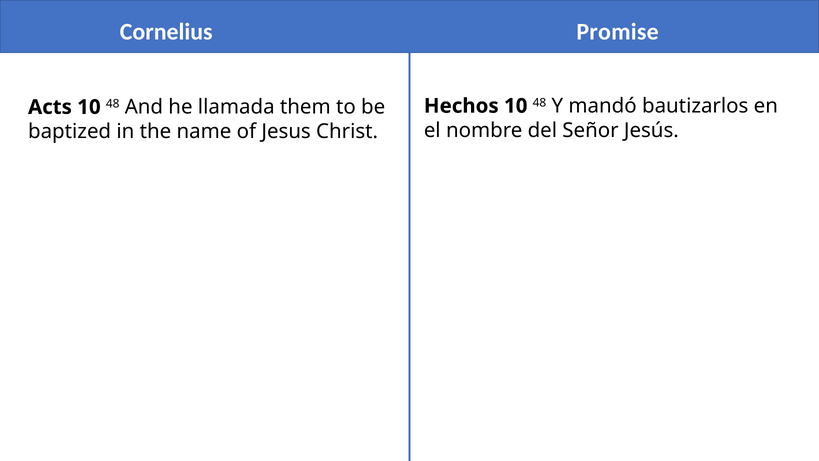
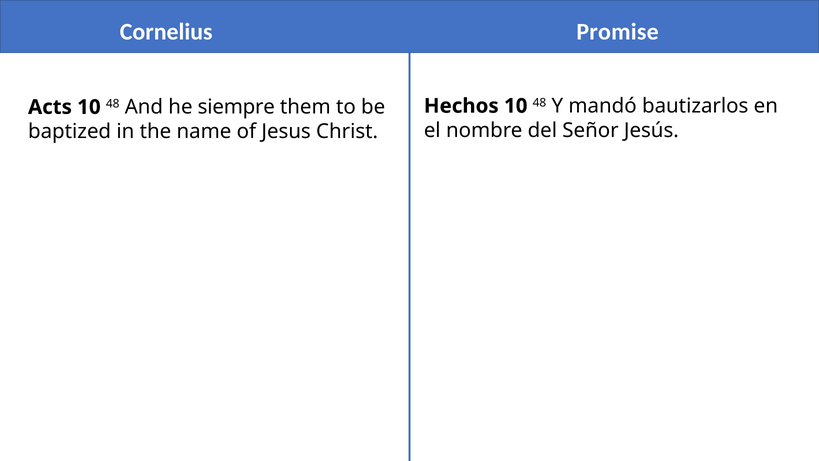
llamada: llamada -> siempre
